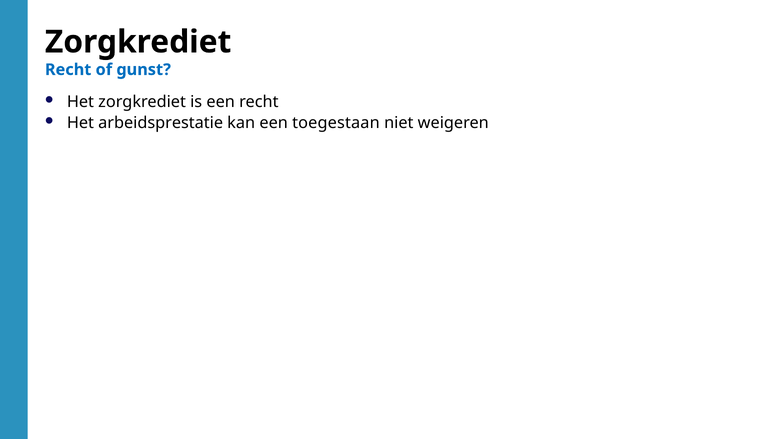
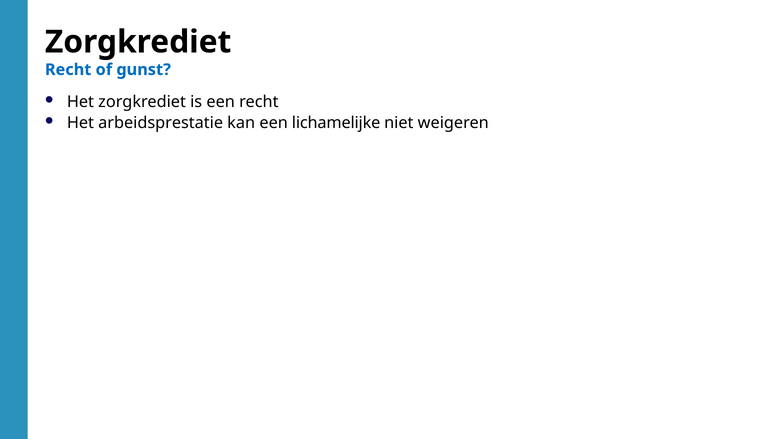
toegestaan: toegestaan -> lichamelijke
